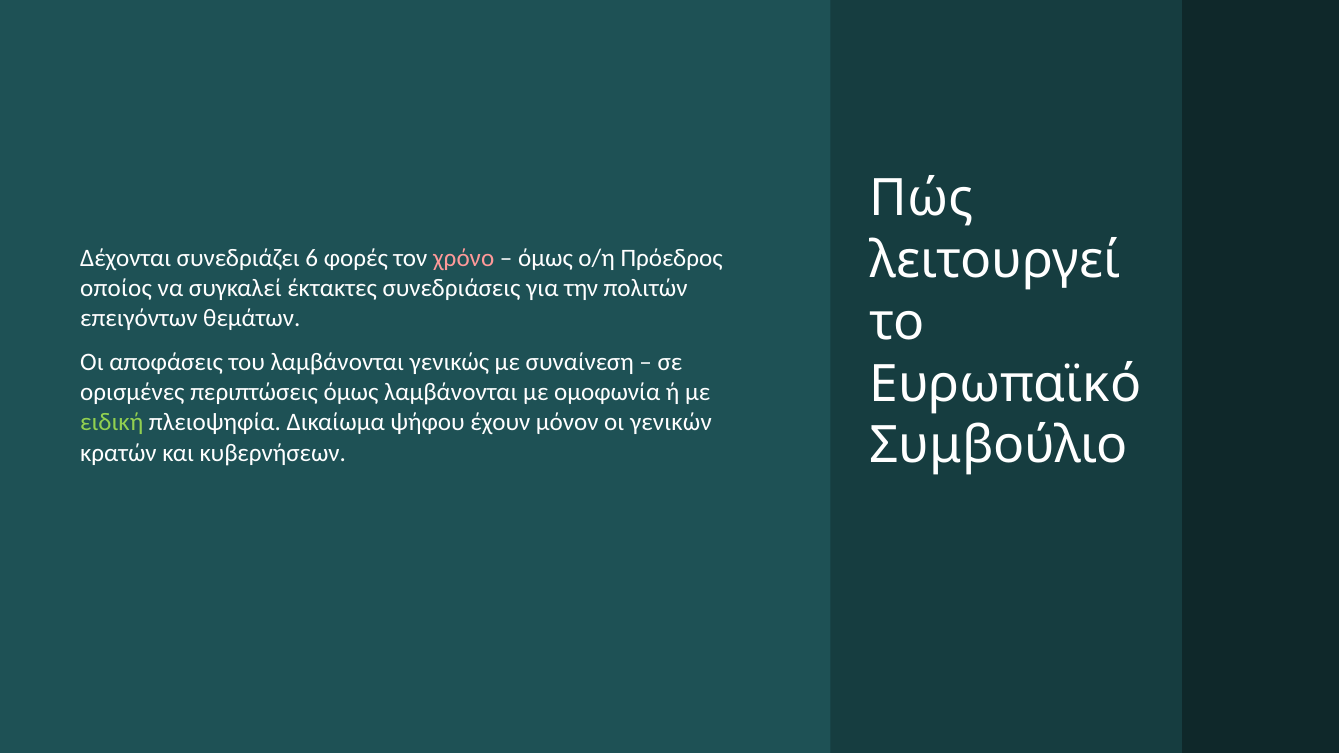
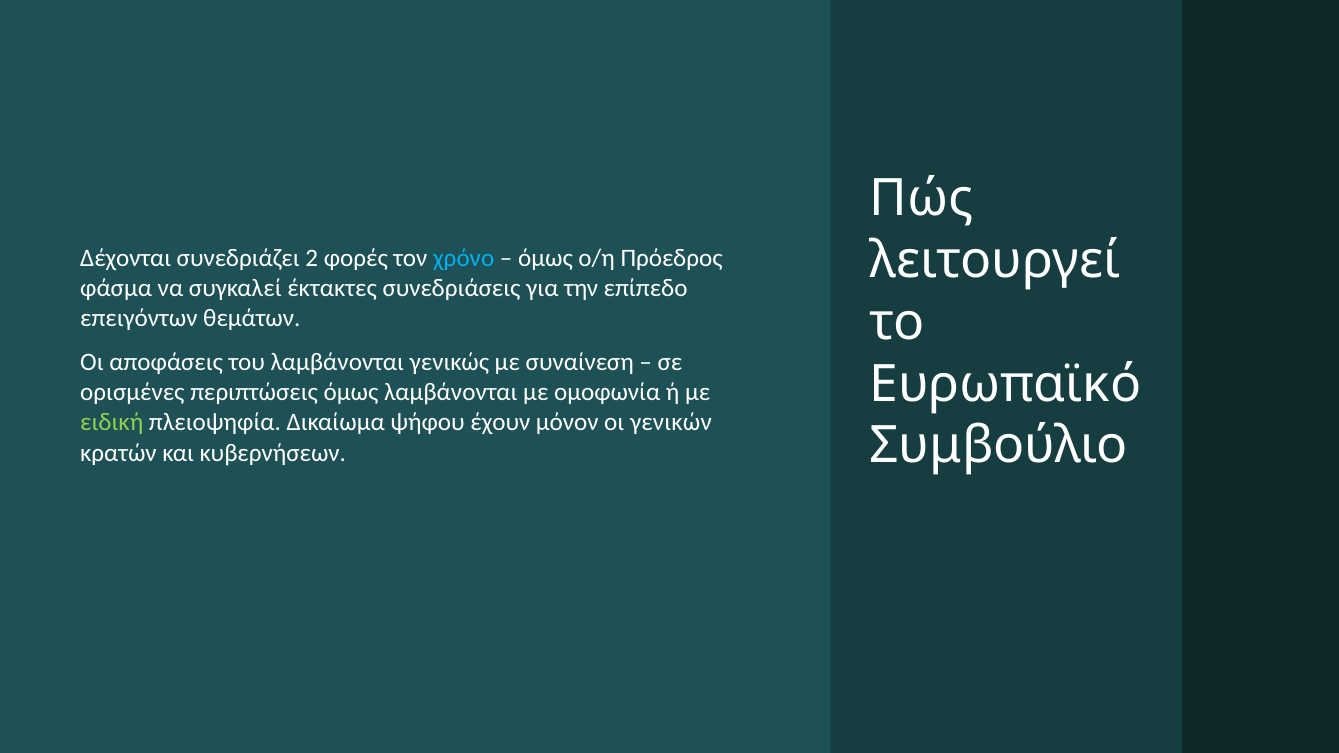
6: 6 -> 2
χρόνο colour: pink -> light blue
οποίος: οποίος -> φάσμα
πολιτών: πολιτών -> επίπεδο
